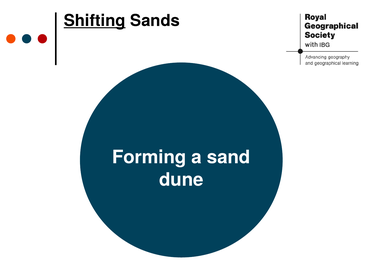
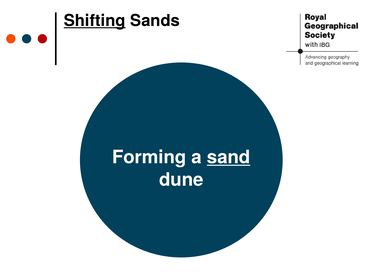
sand underline: none -> present
